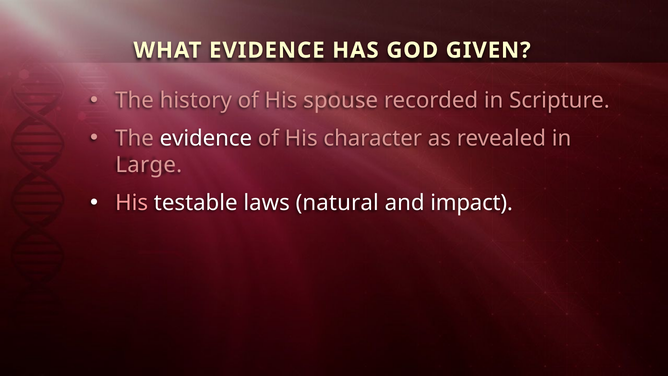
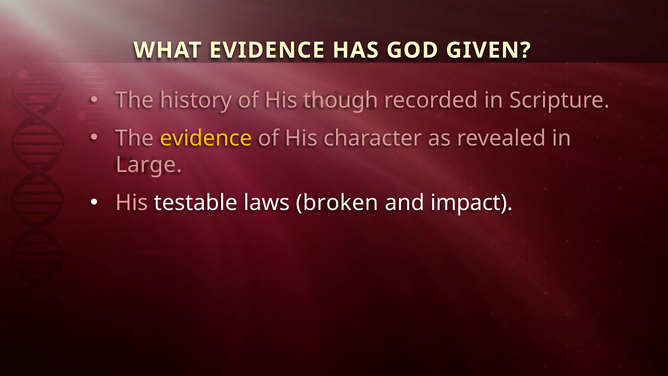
spouse: spouse -> though
evidence at (206, 138) colour: white -> yellow
natural: natural -> broken
